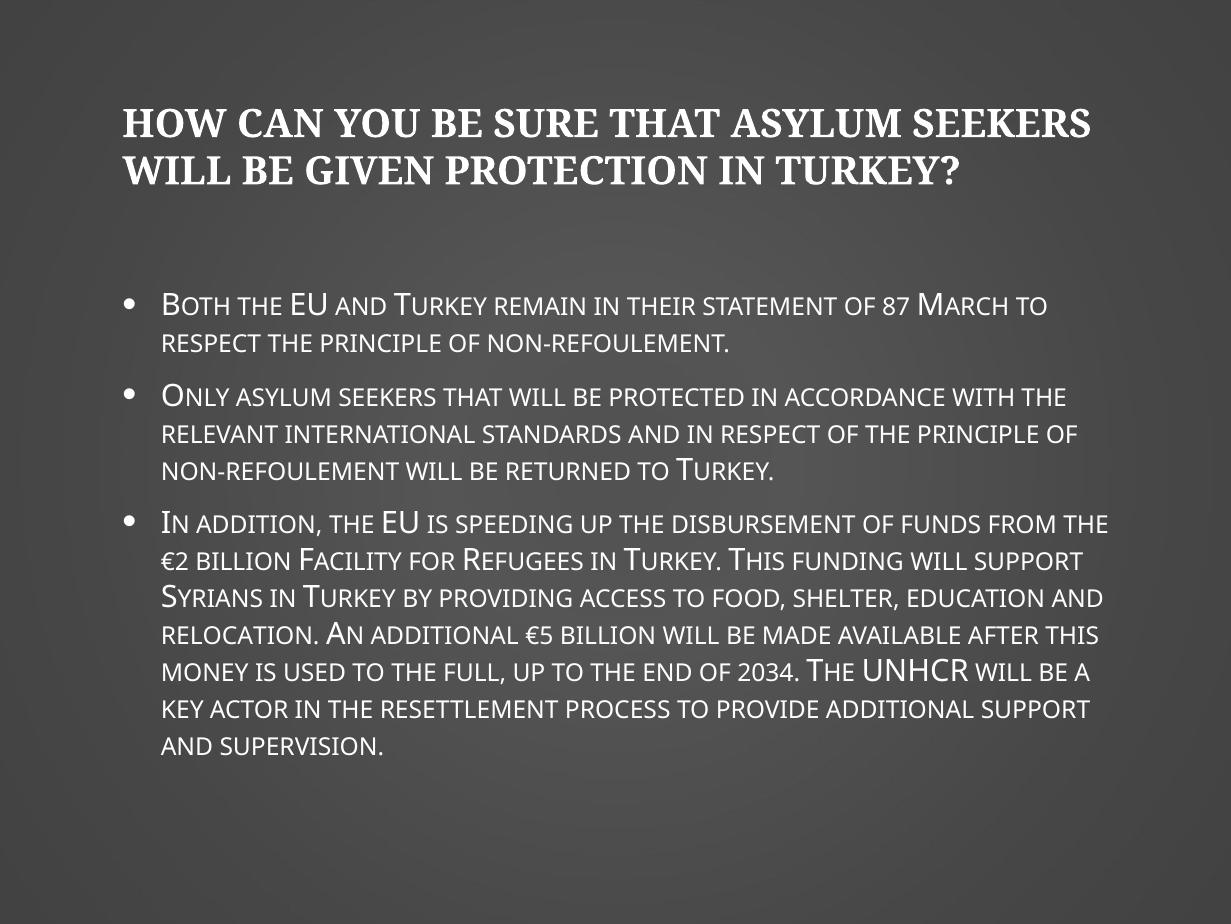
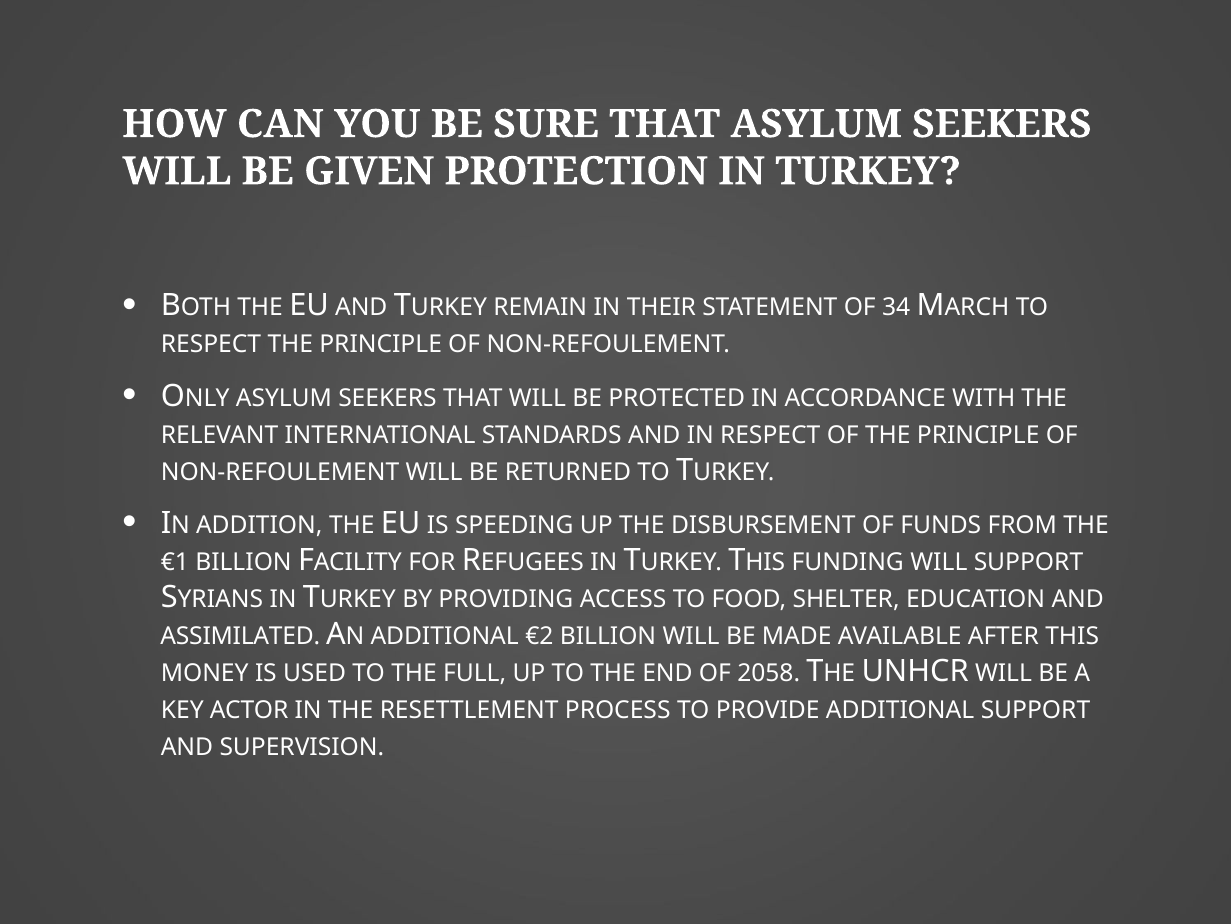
87: 87 -> 34
€2: €2 -> €1
RELOCATION: RELOCATION -> ASSIMILATED
€5: €5 -> €2
2034: 2034 -> 2058
